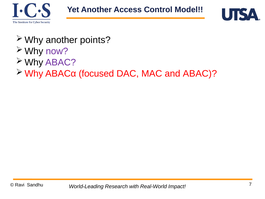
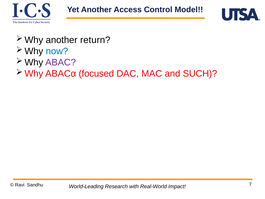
points: points -> return
now colour: purple -> blue
and ABAC: ABAC -> SUCH
